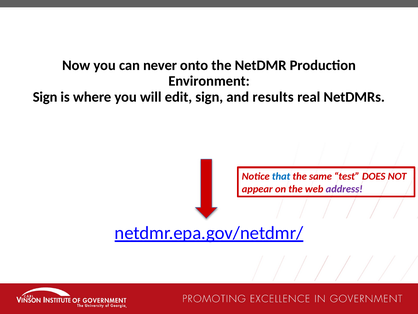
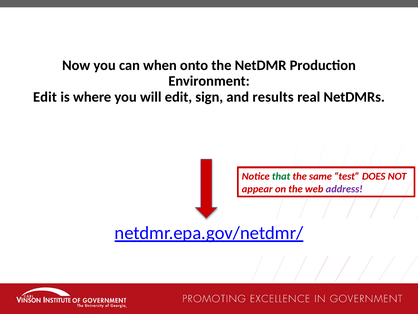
never: never -> when
Sign at (45, 97): Sign -> Edit
that colour: blue -> green
